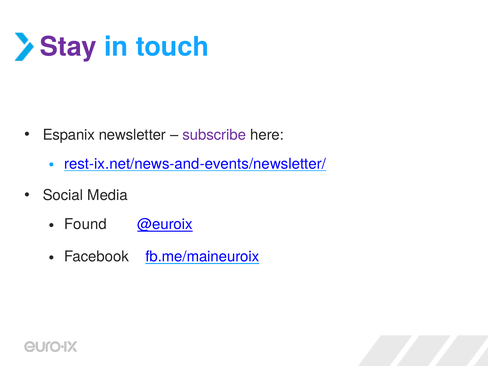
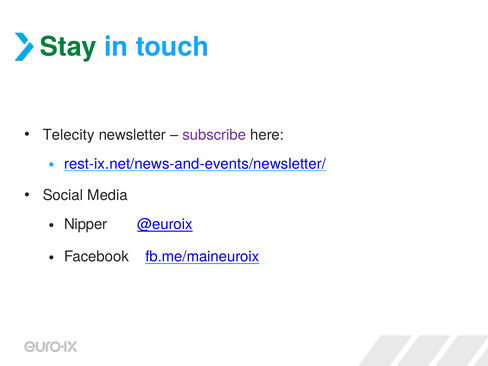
Stay colour: purple -> green
Espanix: Espanix -> Telecity
Found: Found -> Nipper
